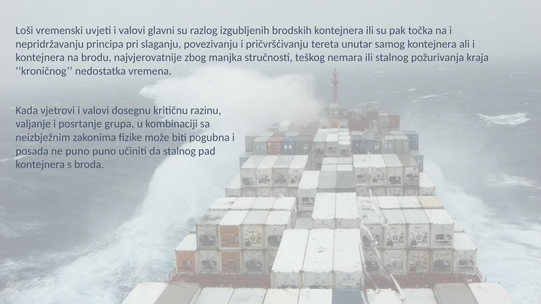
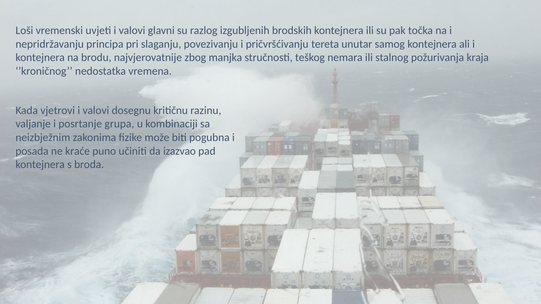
ne puno: puno -> kraće
da stalnog: stalnog -> izazvao
